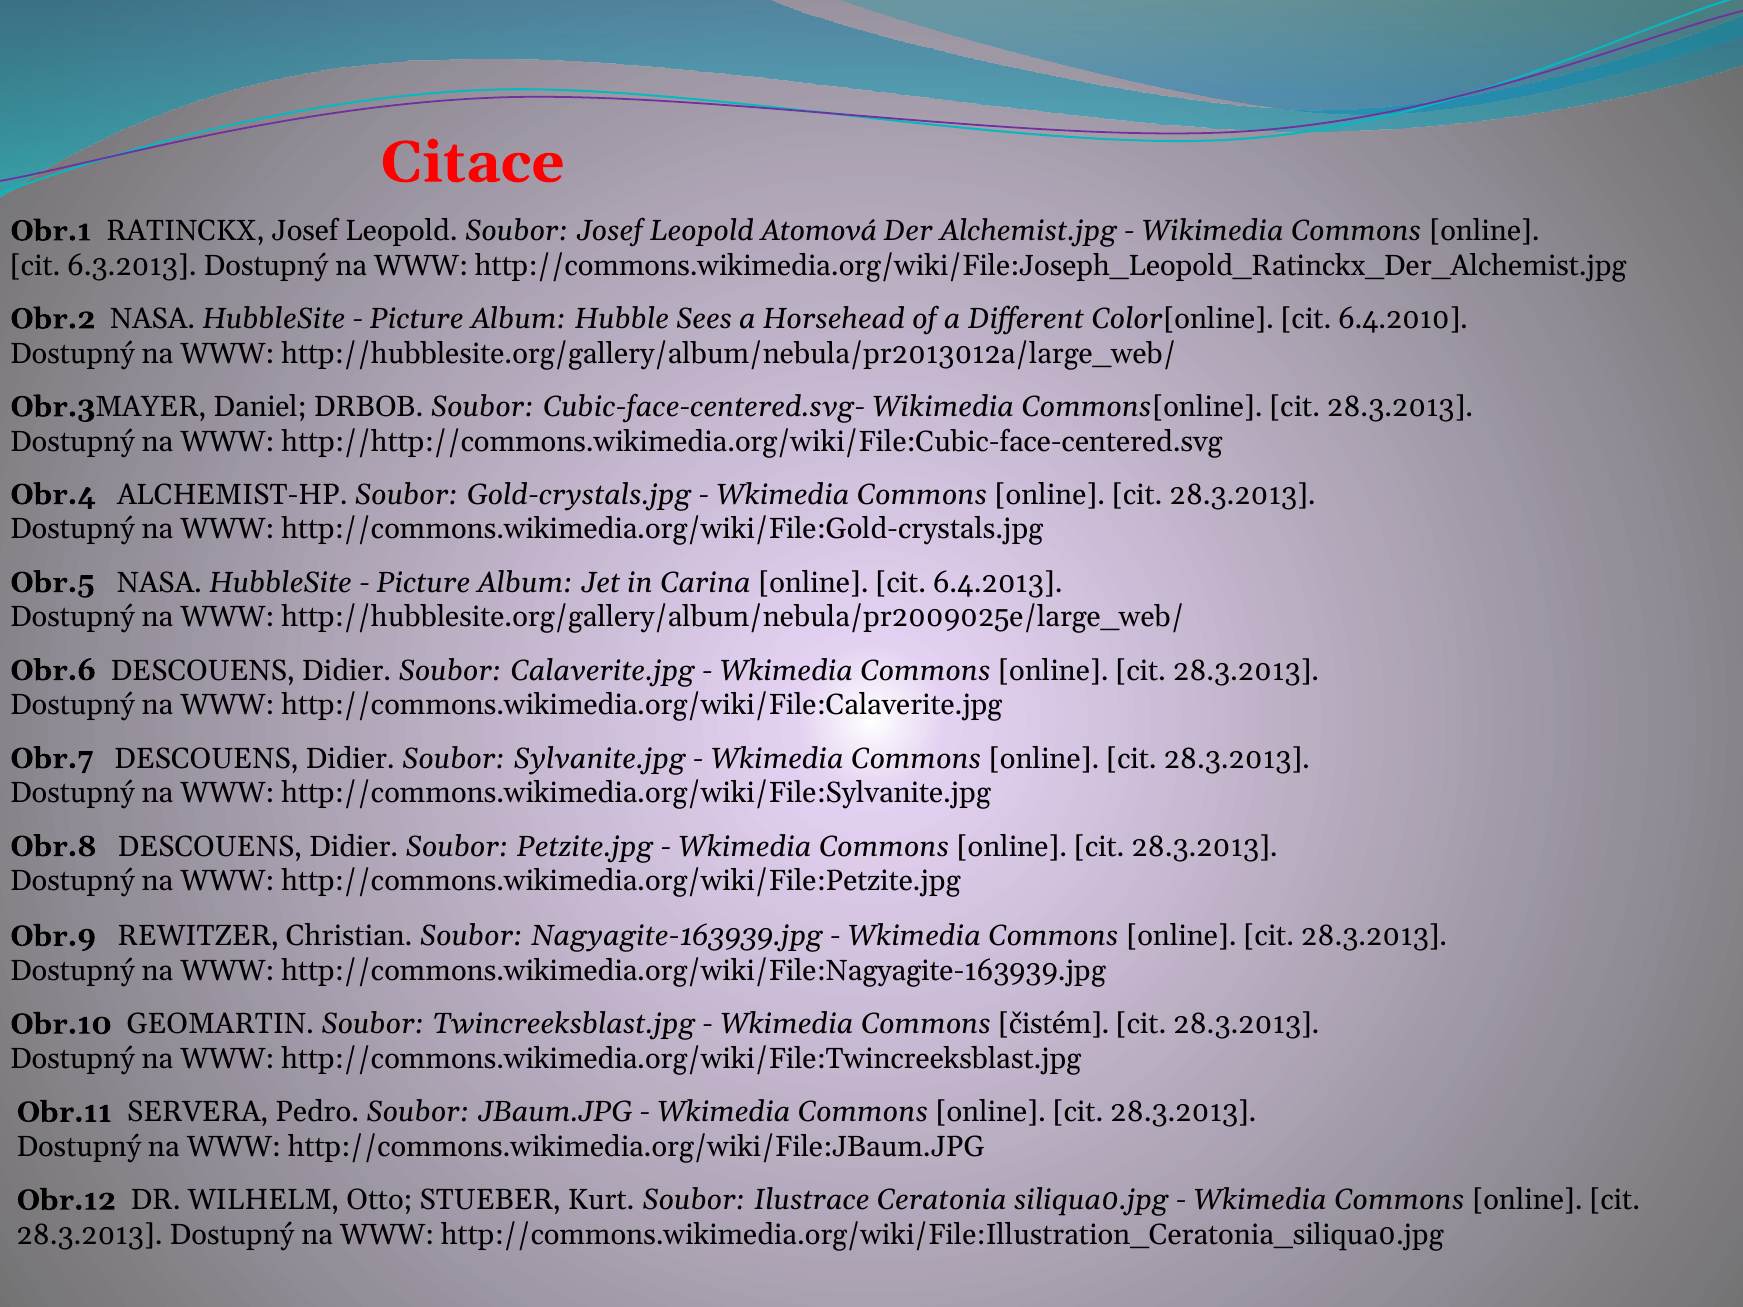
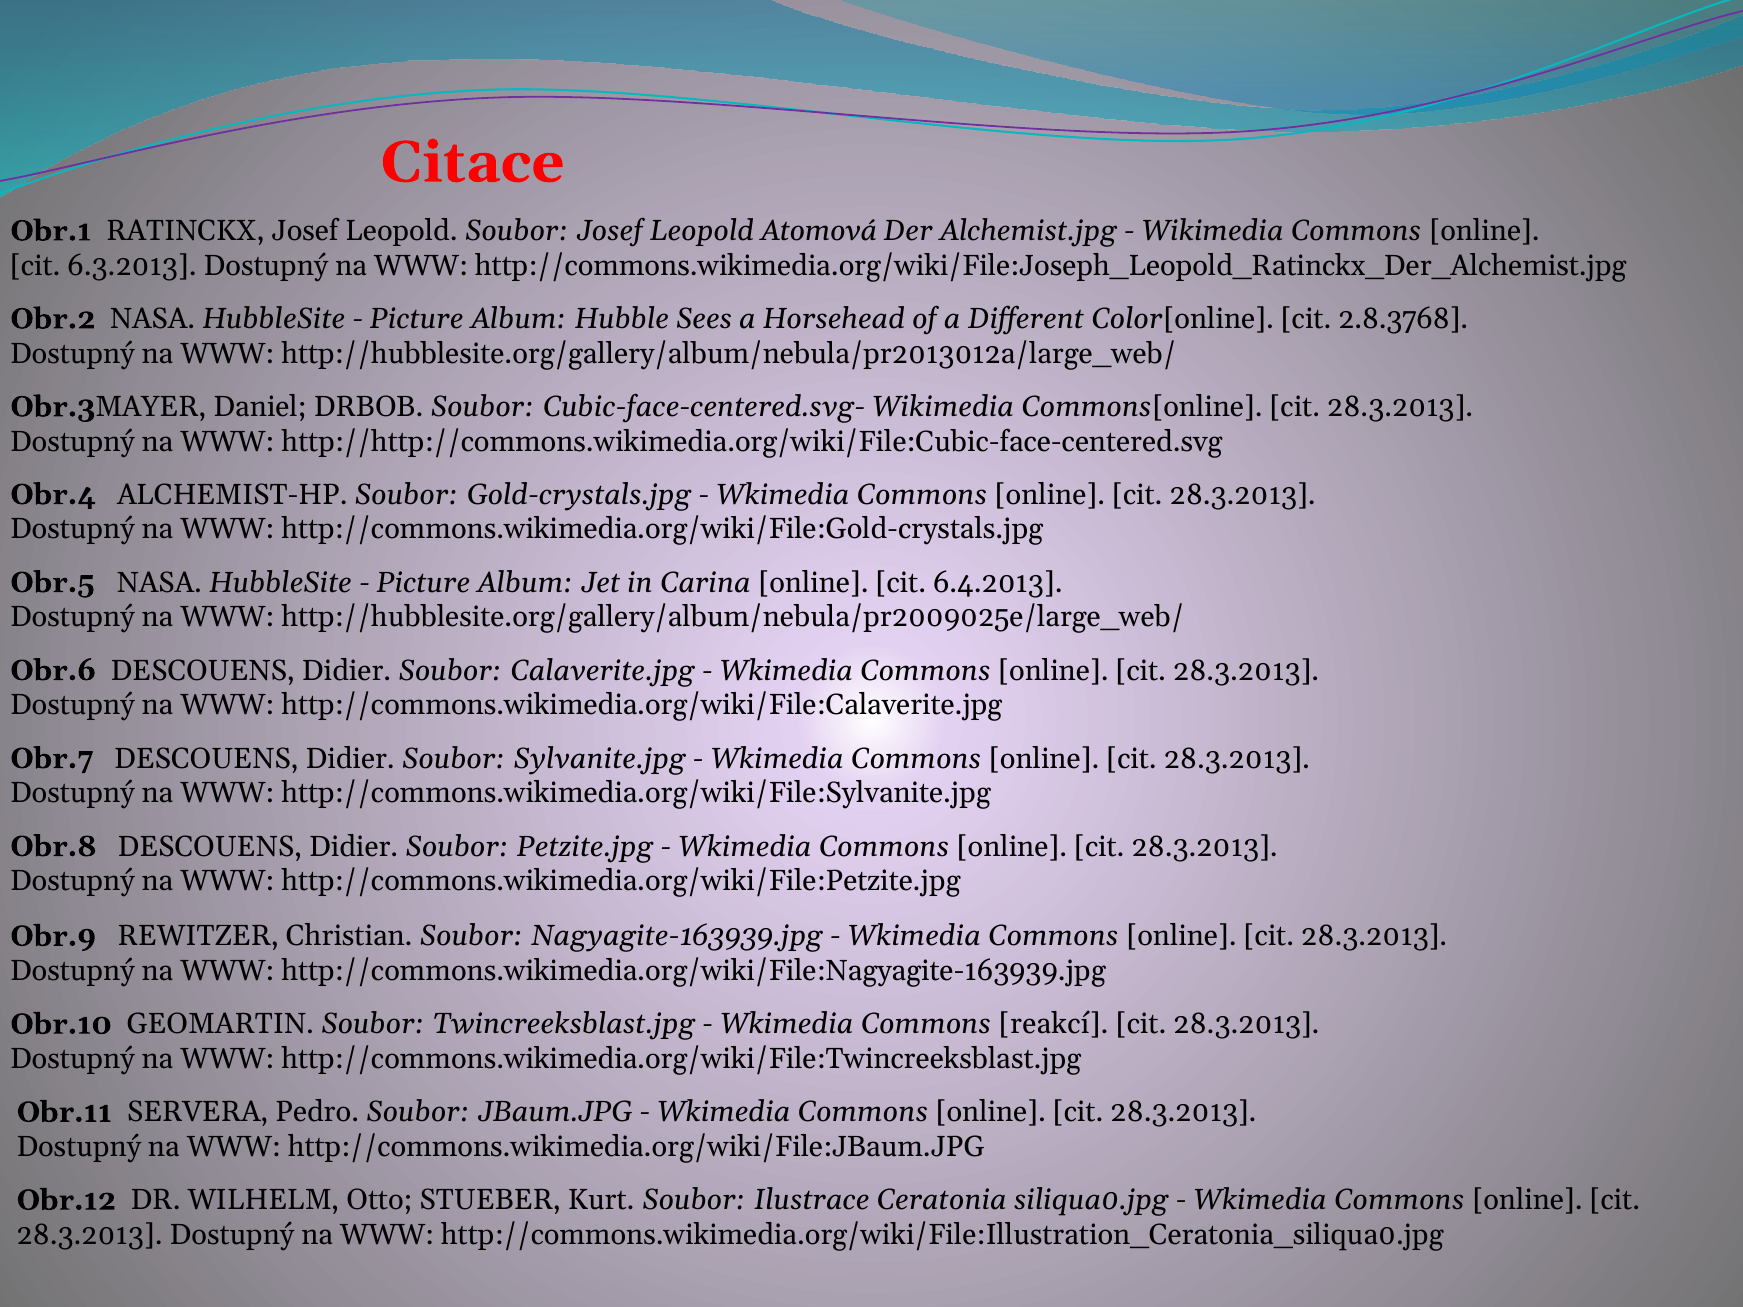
6.4.2010: 6.4.2010 -> 2.8.3768
čistém: čistém -> reakcí
